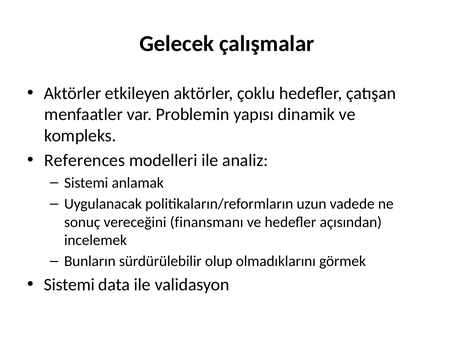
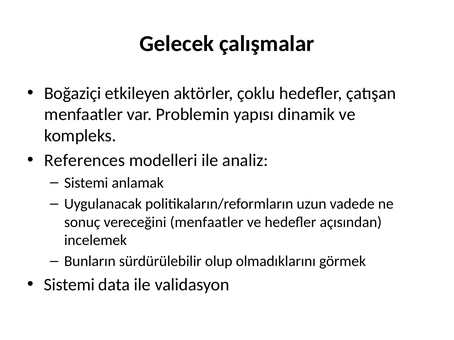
Aktörler at (73, 94): Aktörler -> Boğaziçi
vereceğini finansmanı: finansmanı -> menfaatler
